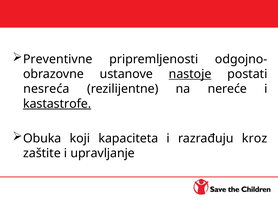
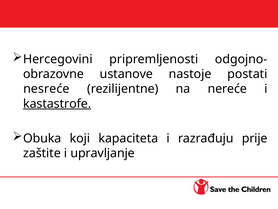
Preventivne: Preventivne -> Hercegovini
nastoje underline: present -> none
nesreća: nesreća -> nesreće
kroz: kroz -> prije
